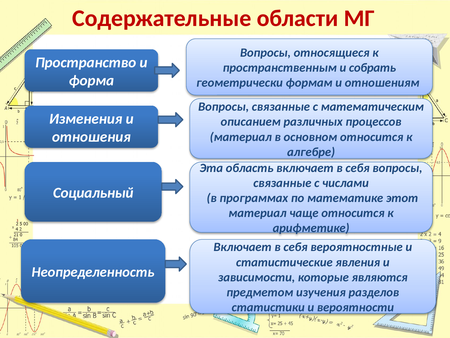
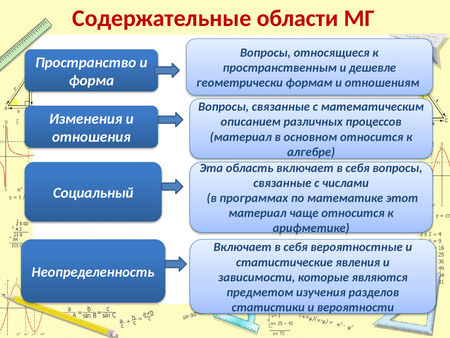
собрать: собрать -> дешевле
